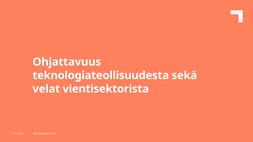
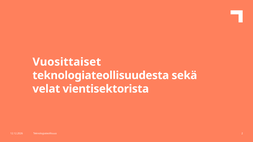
Ohjattavuus: Ohjattavuus -> Vuosittaiset
